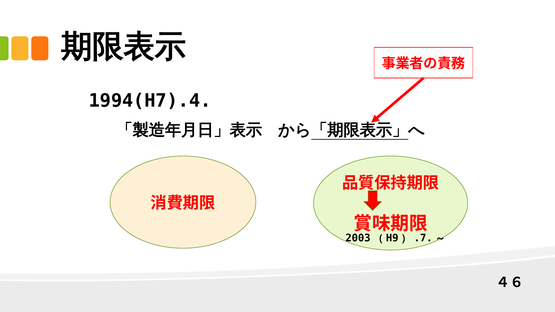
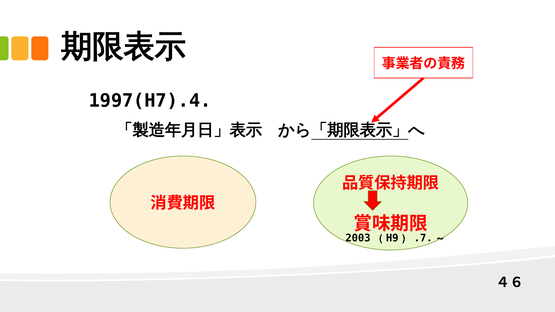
1994(H7).4: 1994(H7).4 -> 1997(H7).4
